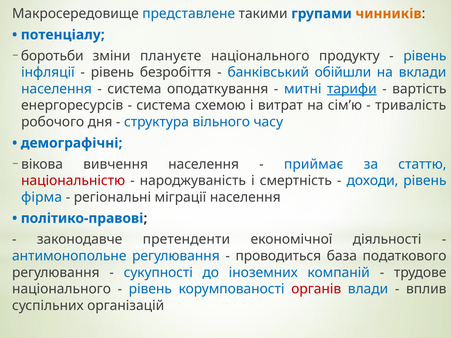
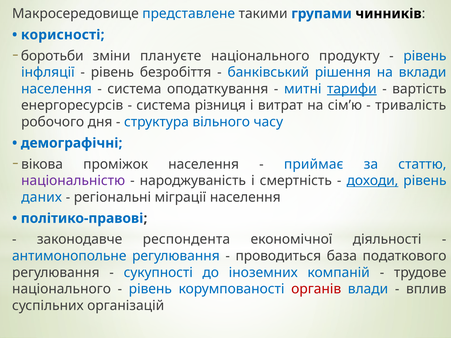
чинників colour: orange -> black
потенціалу: потенціалу -> корисності
обійшли: обійшли -> рішення
схемою: схемою -> різниця
вивчення: вивчення -> проміжок
національністю colour: red -> purple
доходи underline: none -> present
фірма: фірма -> даних
претенденти: претенденти -> респондента
